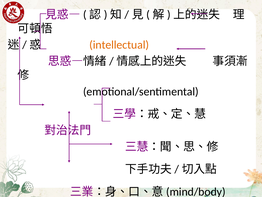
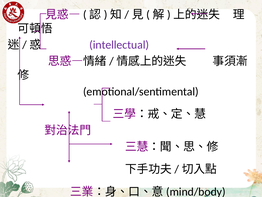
intellectual colour: orange -> purple
